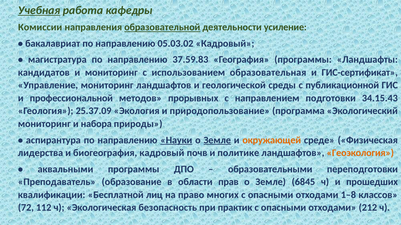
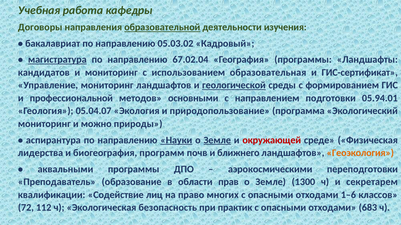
Учебная underline: present -> none
Комиссии: Комиссии -> Договоры
усиление: усиление -> изучения
магистратура underline: none -> present
37.59.83: 37.59.83 -> 67.02.04
геологической underline: none -> present
публикационной: публикационной -> формированием
прорывных: прорывных -> основными
34.15.43: 34.15.43 -> 05.94.01
25.37.09: 25.37.09 -> 05.04.07
набора: набора -> можно
окружающей colour: orange -> red
биогеография кадровый: кадровый -> программ
политике: политике -> ближнего
образовательными: образовательными -> аэрокосмическими
6845: 6845 -> 1300
прошедших: прошедших -> секретарем
Бесплатной: Бесплатной -> Содействие
1–8: 1–8 -> 1–6
212: 212 -> 683
